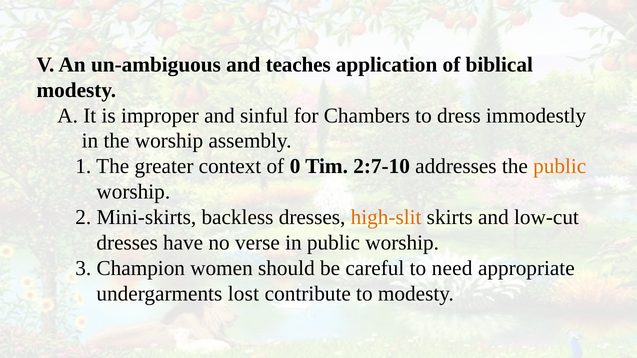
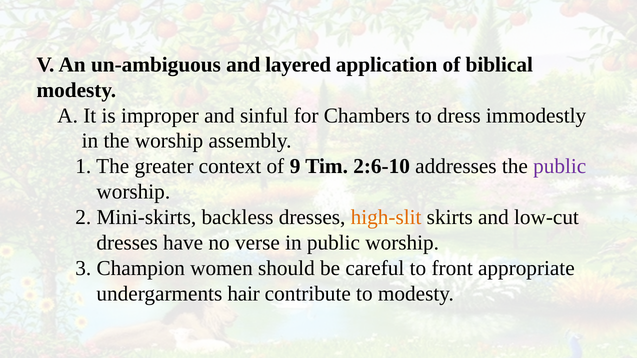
teaches: teaches -> layered
0: 0 -> 9
2:7-10: 2:7-10 -> 2:6-10
public at (560, 167) colour: orange -> purple
need: need -> front
lost: lost -> hair
